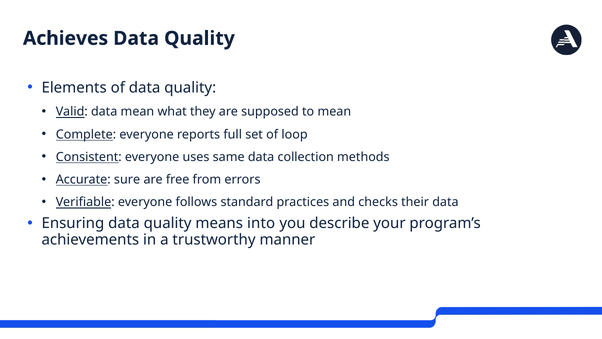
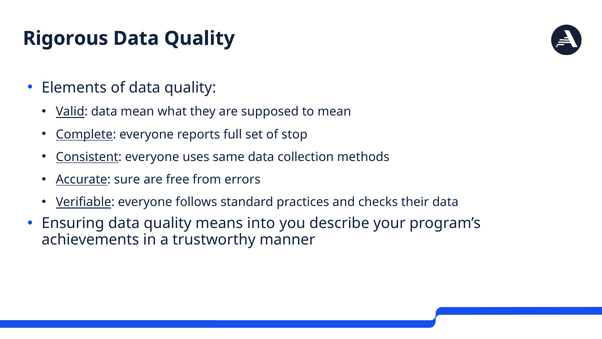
Achieves: Achieves -> Rigorous
loop: loop -> stop
